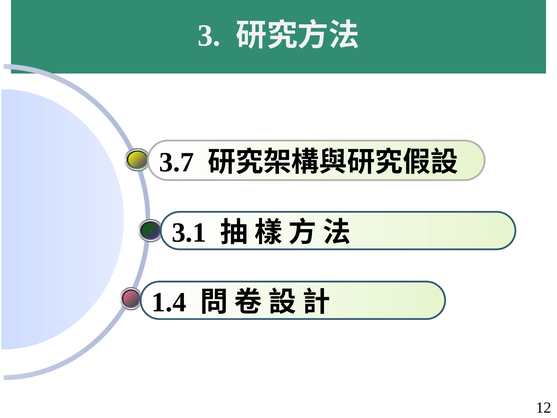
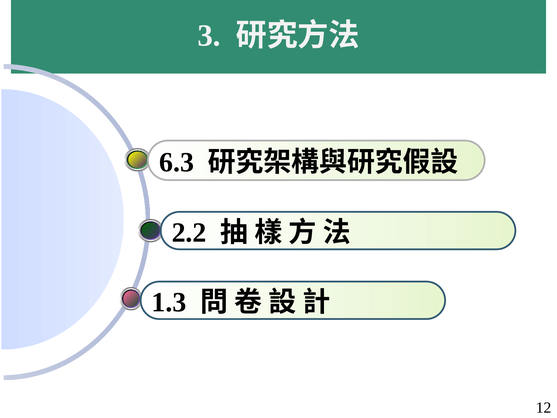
3.7: 3.7 -> 6.3
3.1: 3.1 -> 2.2
1.4: 1.4 -> 1.3
